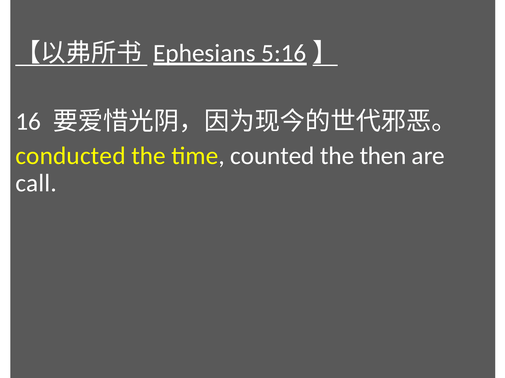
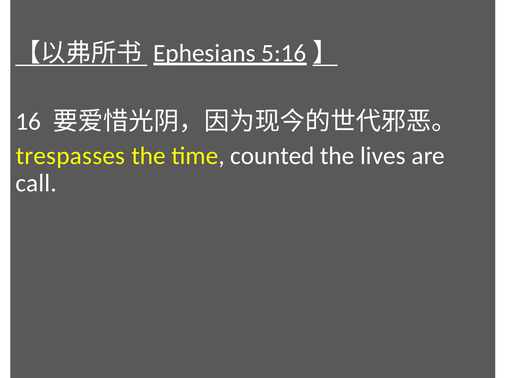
conducted: conducted -> trespasses
then: then -> lives
